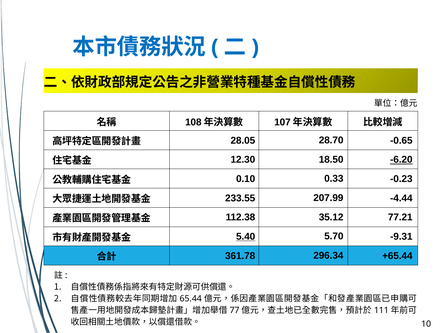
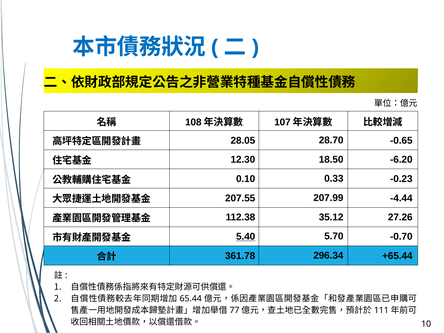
-6.20 underline: present -> none
233.55: 233.55 -> 207.55
77.21: 77.21 -> 27.26
-9.31: -9.31 -> -0.70
